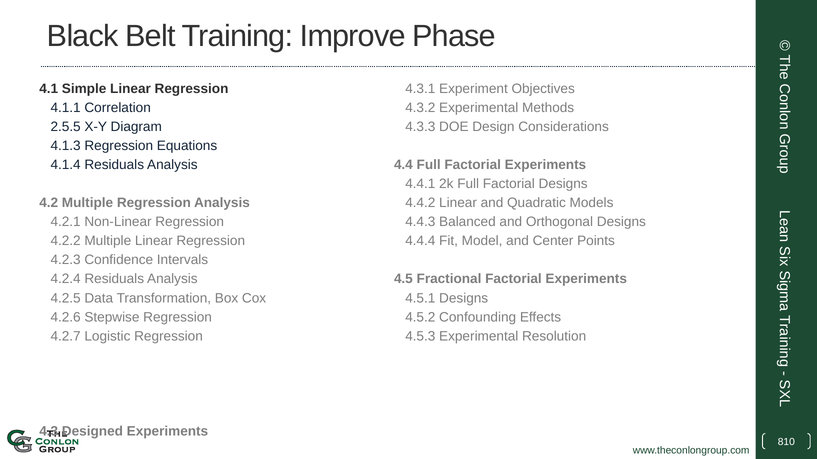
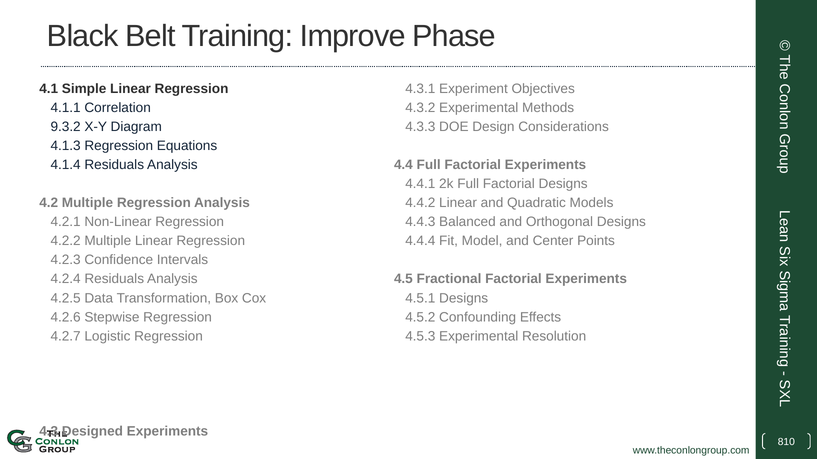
2.5.5: 2.5.5 -> 9.3.2
